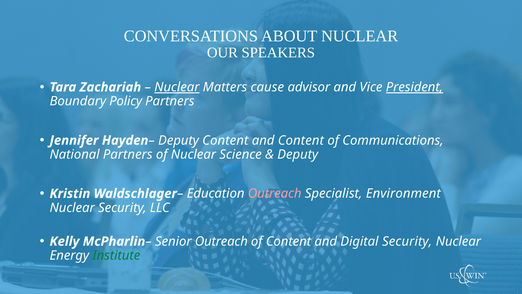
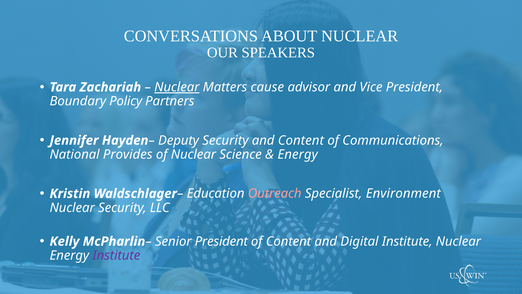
President at (414, 87) underline: present -> none
Deputy Content: Content -> Security
National Partners: Partners -> Provides
Deputy at (298, 154): Deputy -> Energy
Senior Outreach: Outreach -> President
Digital Security: Security -> Institute
Institute at (116, 255) colour: green -> purple
